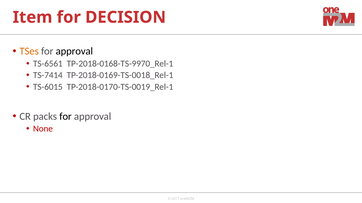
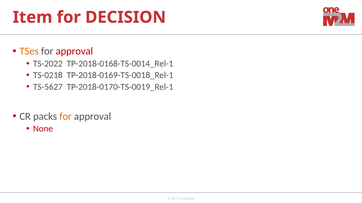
approval at (74, 51) colour: black -> red
TS-6561: TS-6561 -> TS-2022
TP-2018-0168-TS-9970_Rel-1: TP-2018-0168-TS-9970_Rel-1 -> TP-2018-0168-TS-0014_Rel-1
TS-7414: TS-7414 -> TS-0218
TS-6015: TS-6015 -> TS-5627
for at (66, 117) colour: black -> orange
